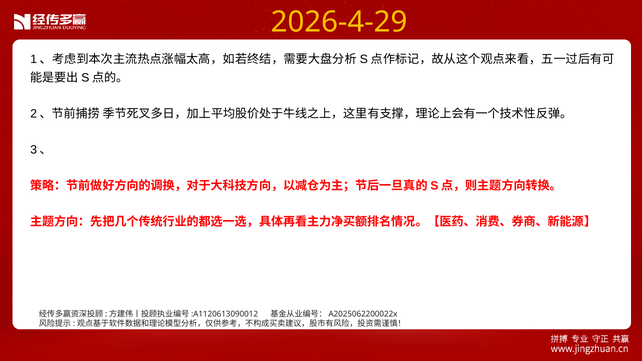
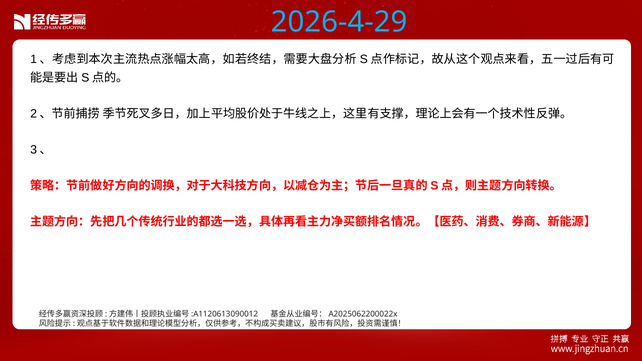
2026-4-29 colour: yellow -> light blue
